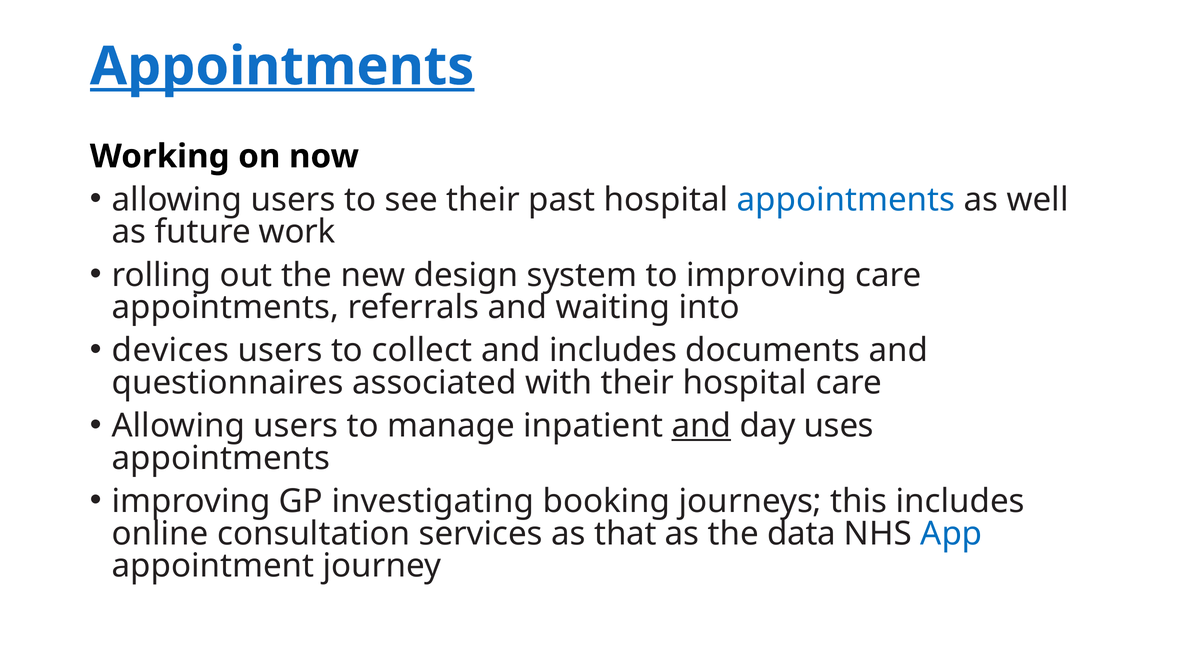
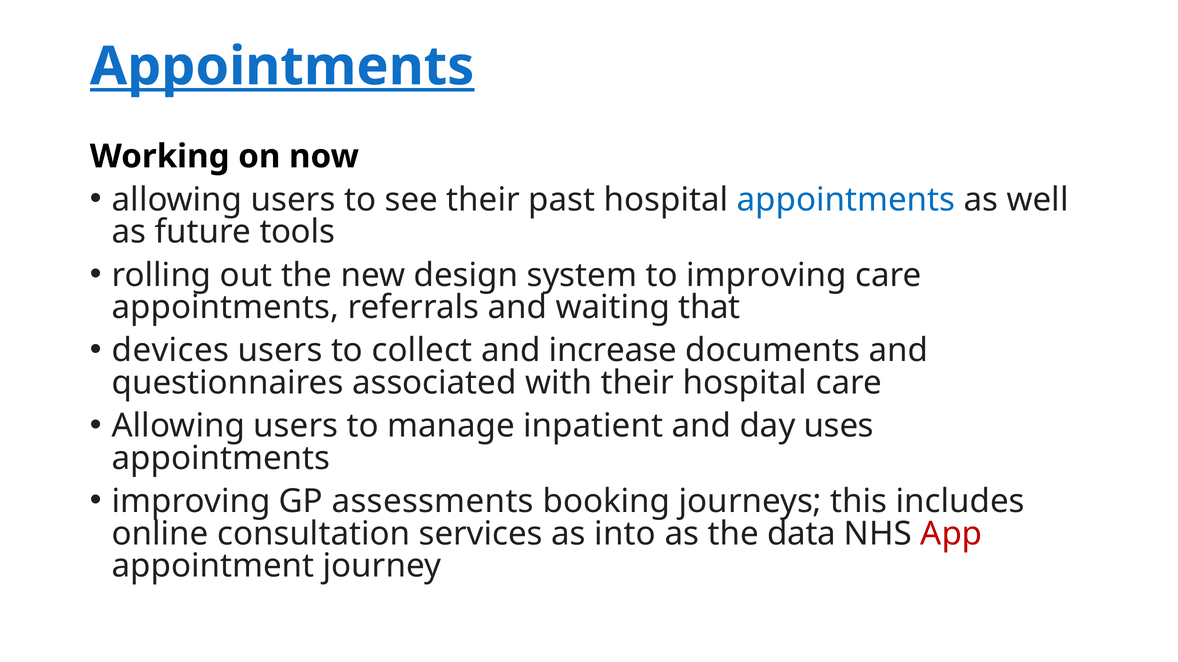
work: work -> tools
into: into -> that
and includes: includes -> increase
and at (701, 426) underline: present -> none
investigating: investigating -> assessments
that: that -> into
App colour: blue -> red
